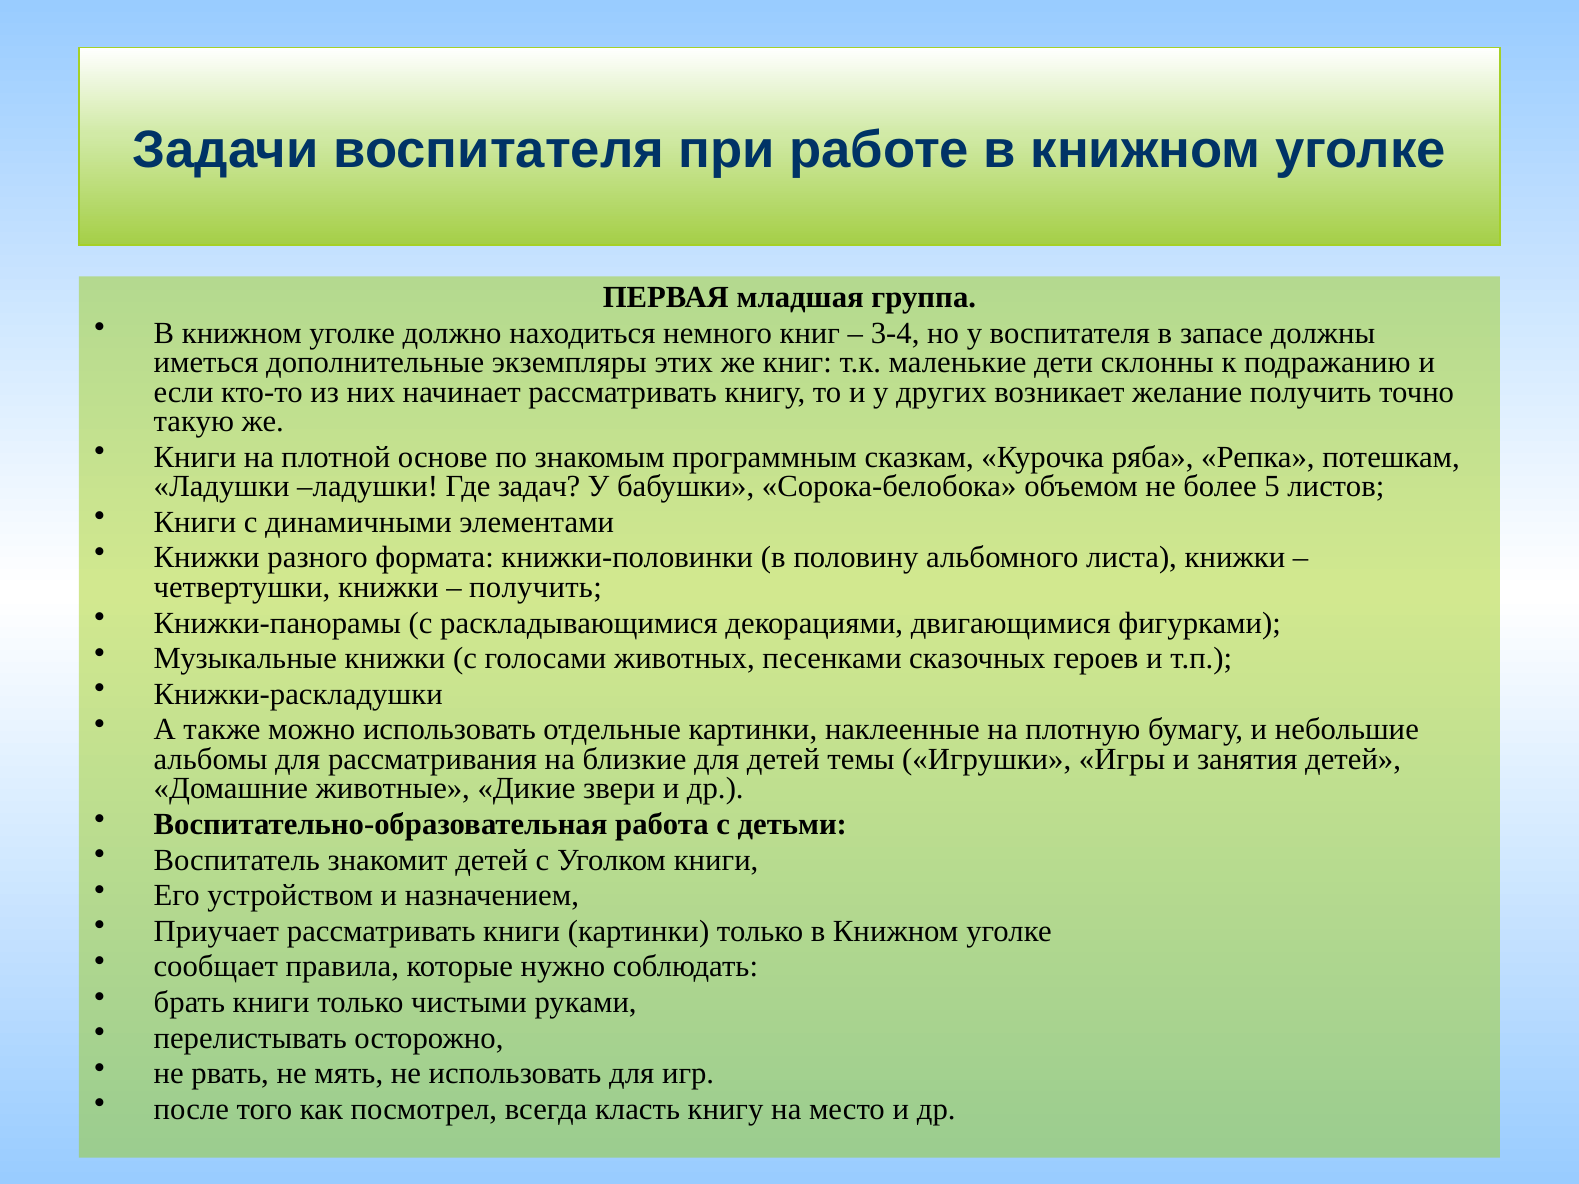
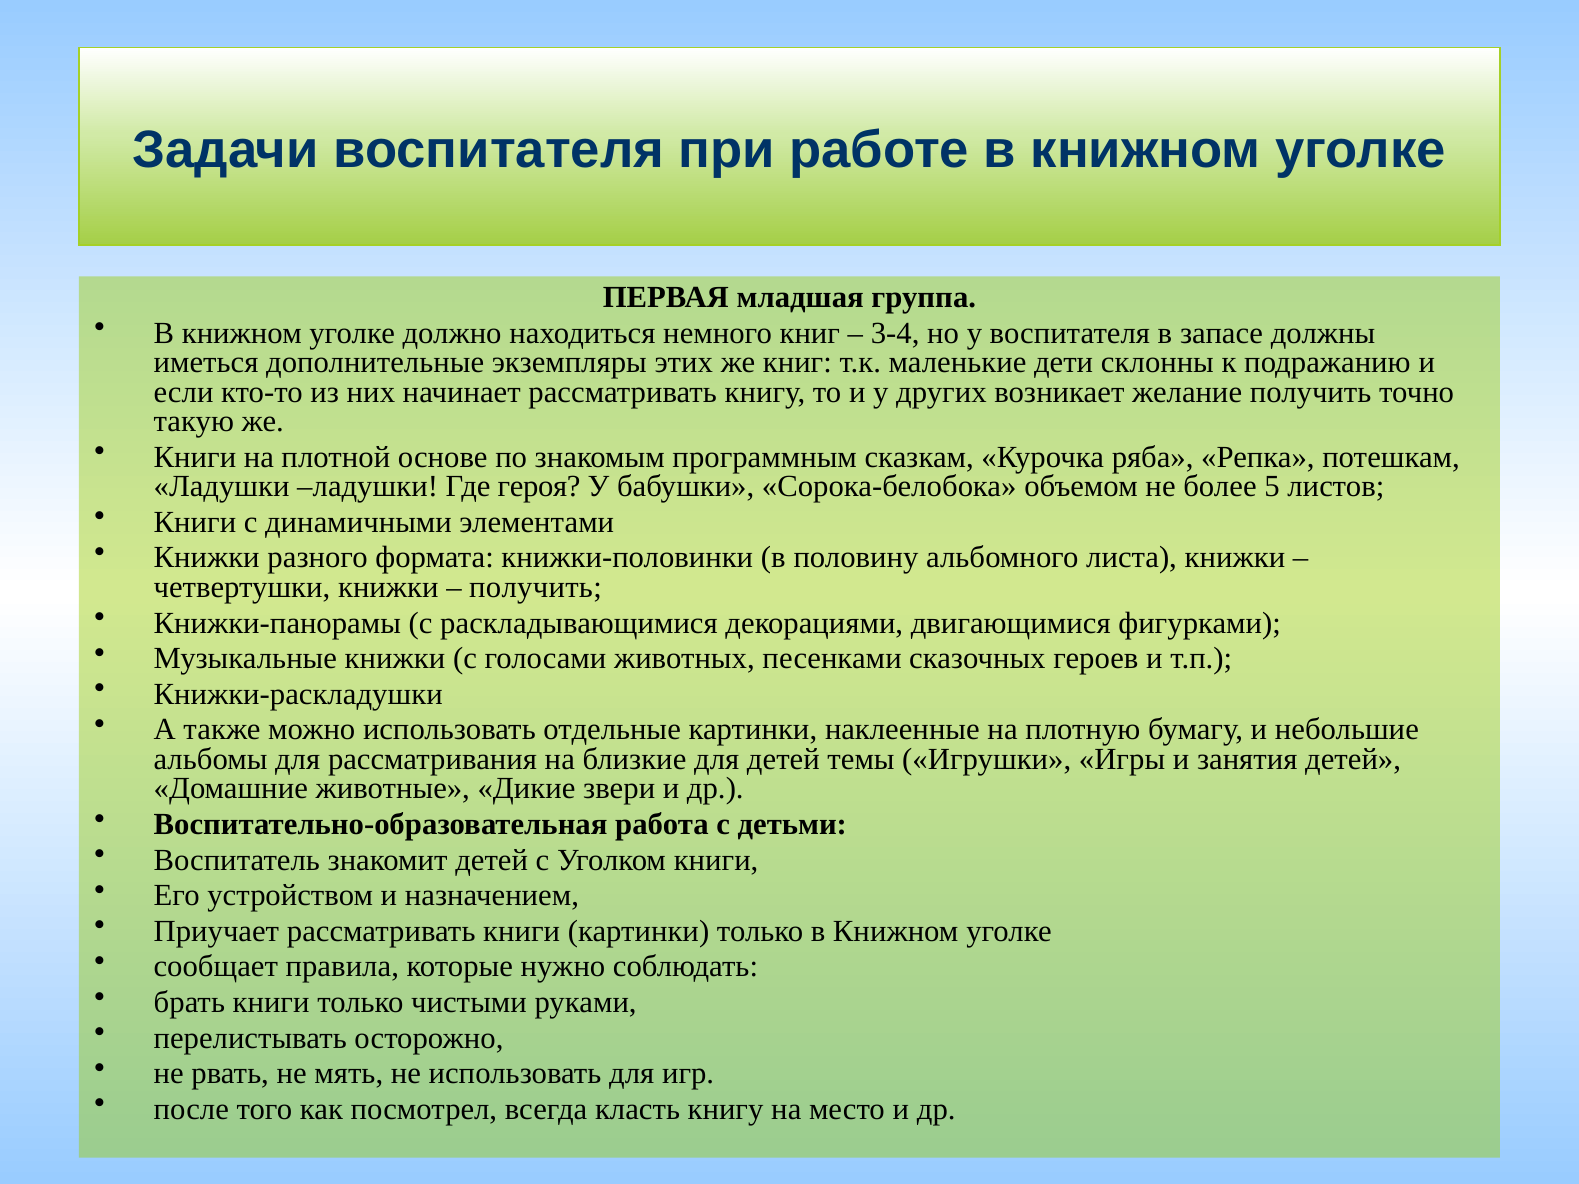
задач: задач -> героя
